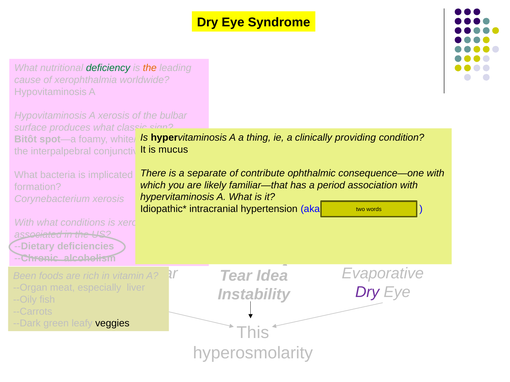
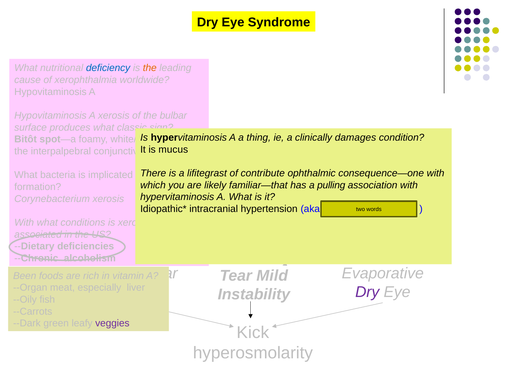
deficiency at (108, 68) colour: green -> blue
providing: providing -> damages
separate: separate -> lifitegrast
period: period -> pulling
Idea: Idea -> Mild
veggies colour: black -> purple
This: This -> Kick
